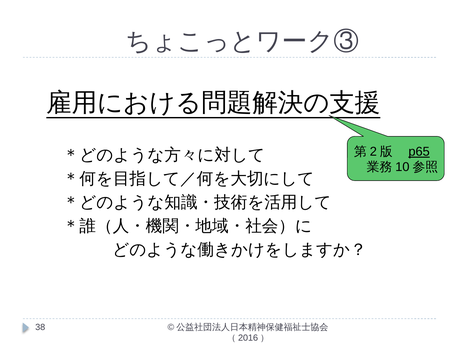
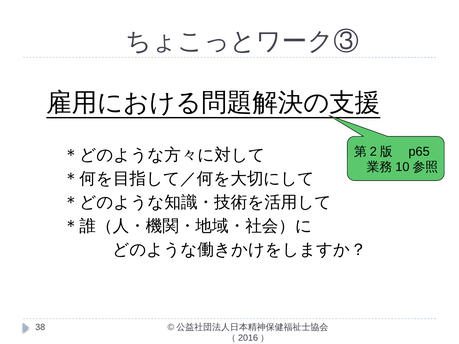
p65 underline: present -> none
